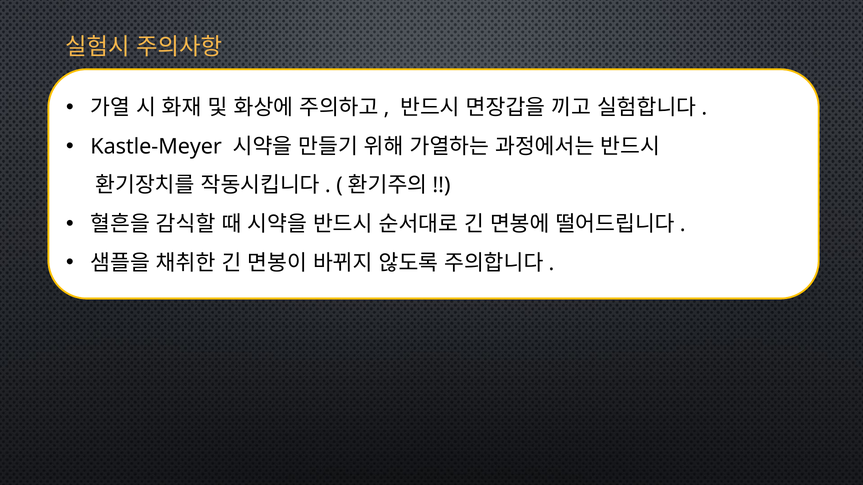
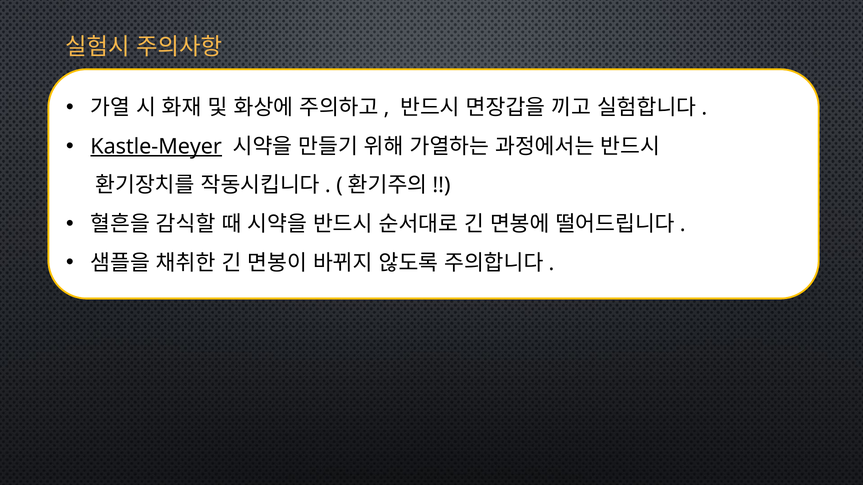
Kastle-Meyer underline: none -> present
